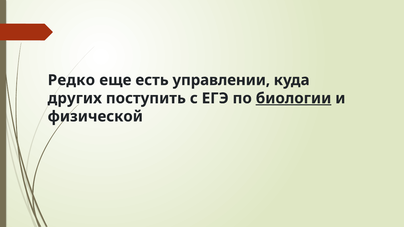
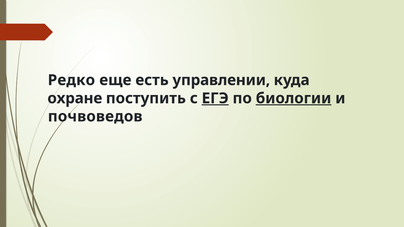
других: других -> охране
ЕГЭ underline: none -> present
физической: физической -> почвоведов
